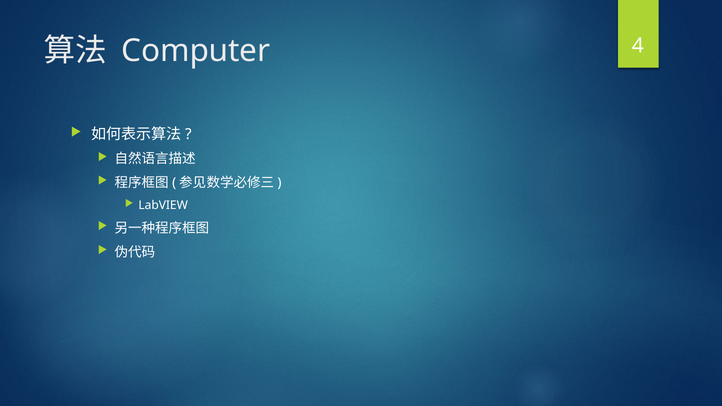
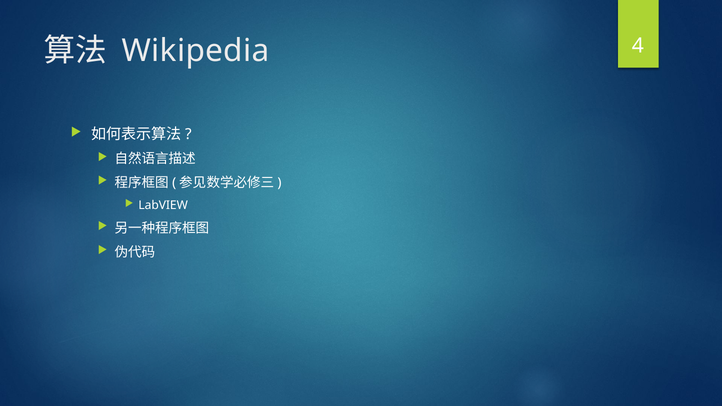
Computer: Computer -> Wikipedia
